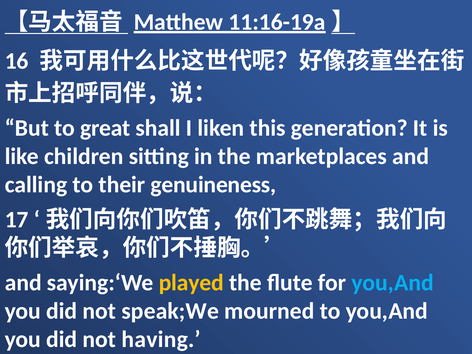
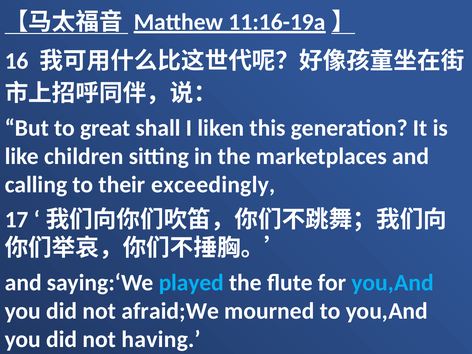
genuineness: genuineness -> exceedingly
played colour: yellow -> light blue
speak;We: speak;We -> afraid;We
